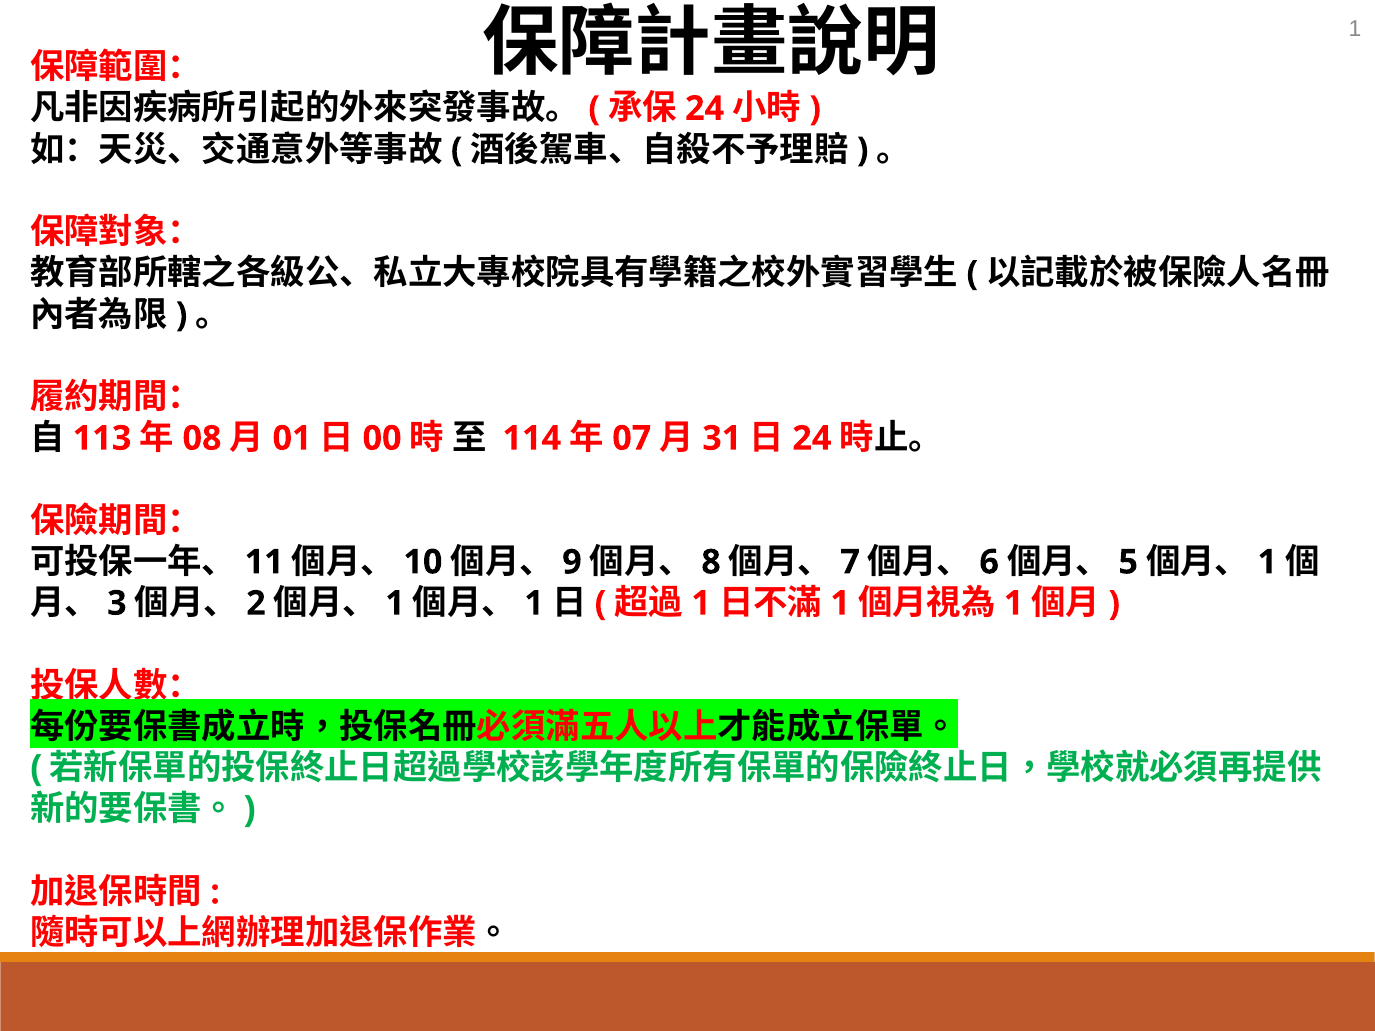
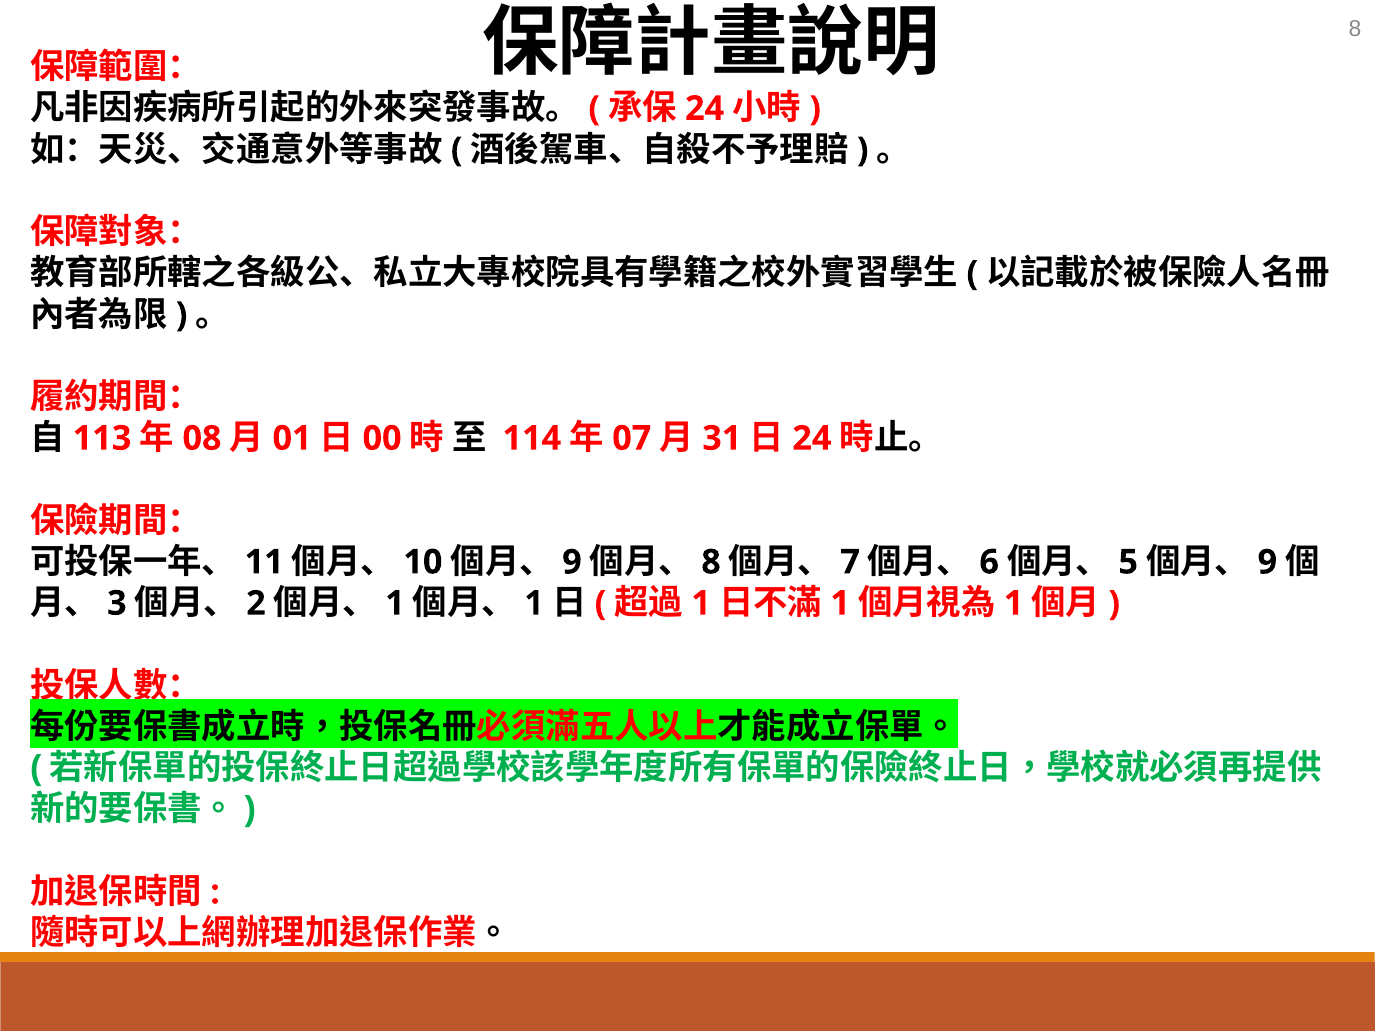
1 at (1355, 29): 1 -> 8
1 at (1267, 562): 1 -> 9
